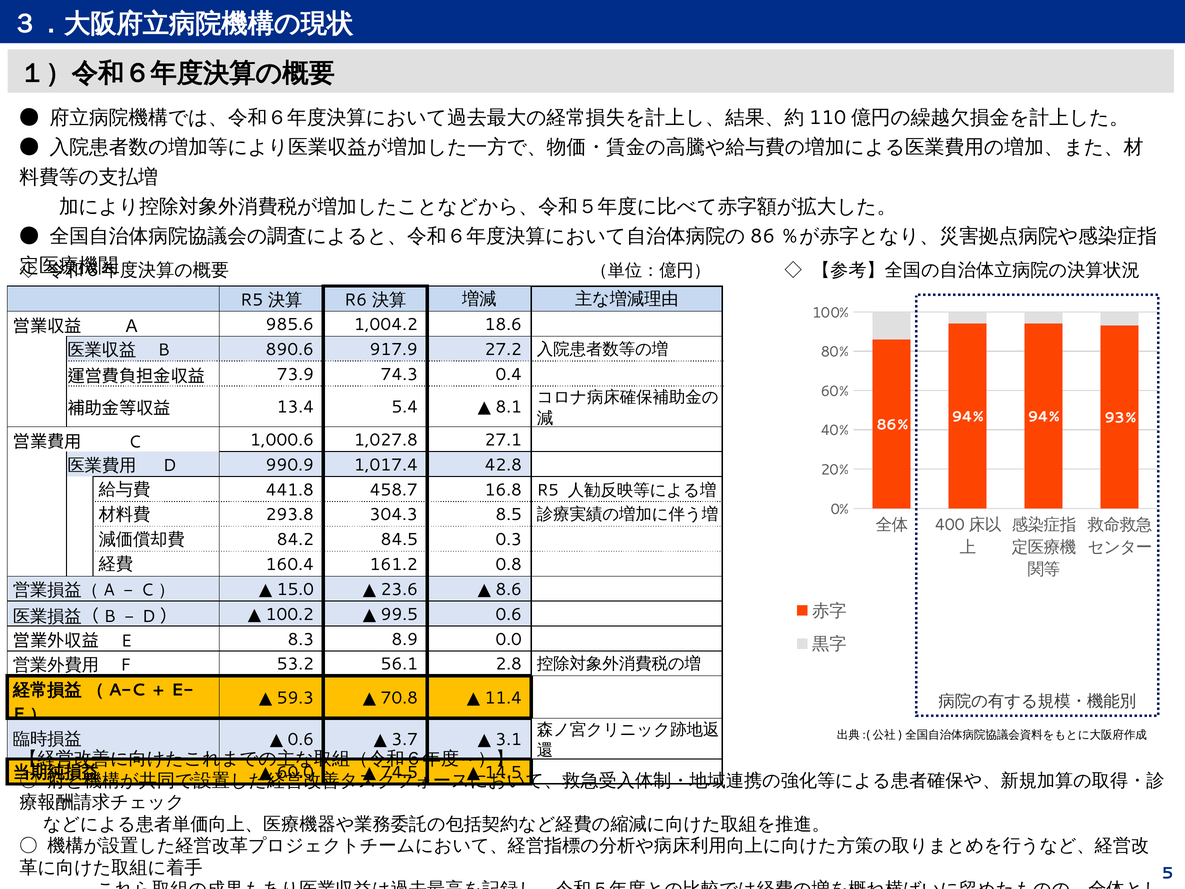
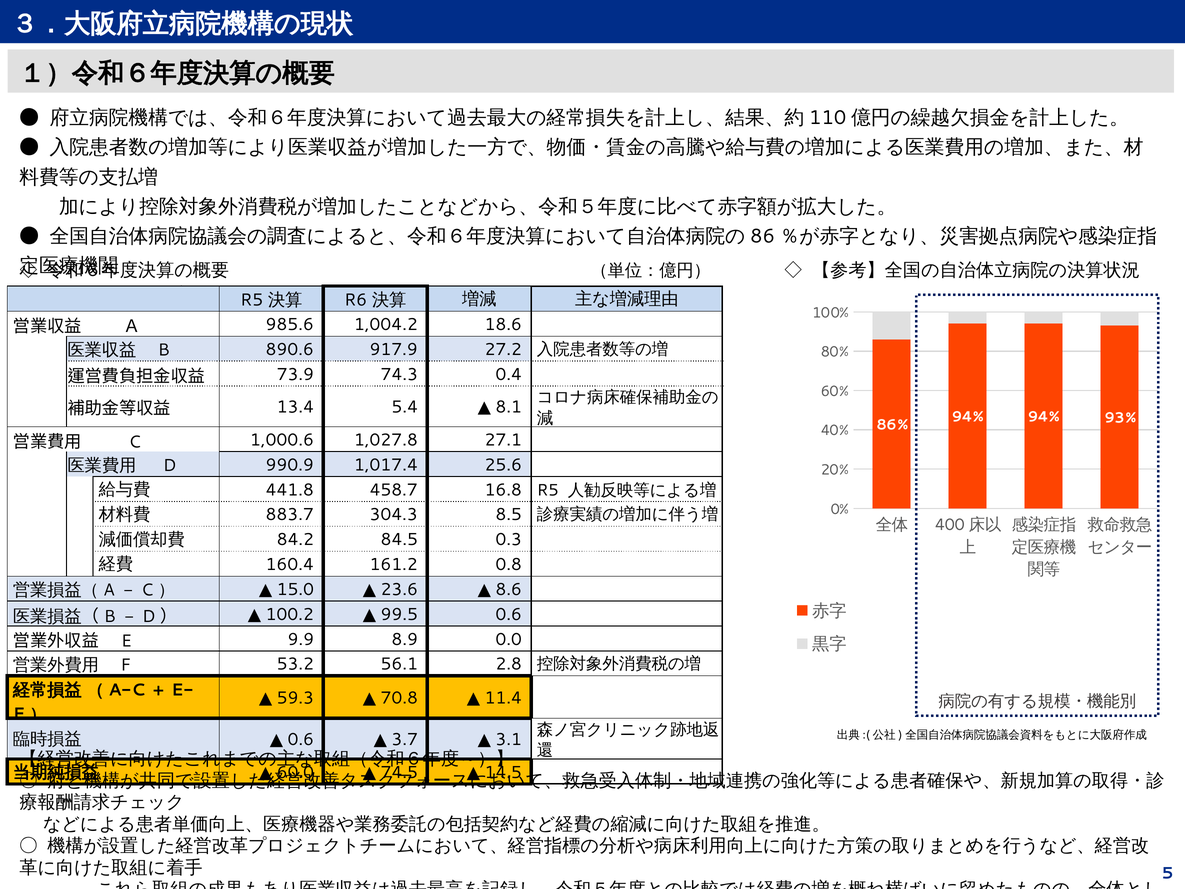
42.8: 42.8 -> 25.6
293.8: 293.8 -> 883.7
8.3: 8.3 -> 9.9
